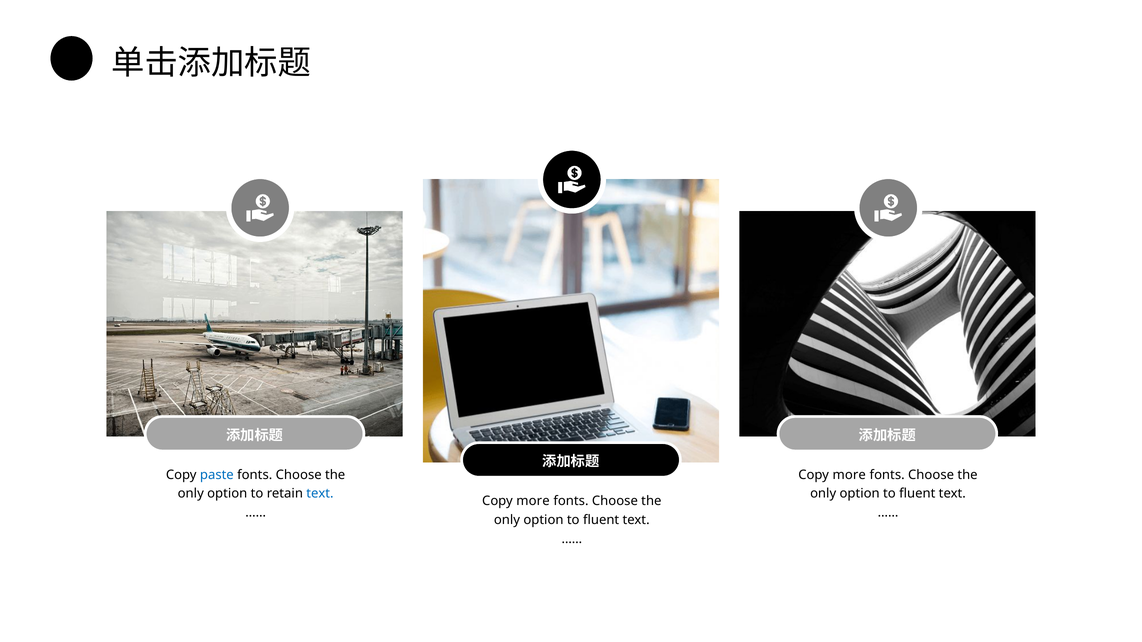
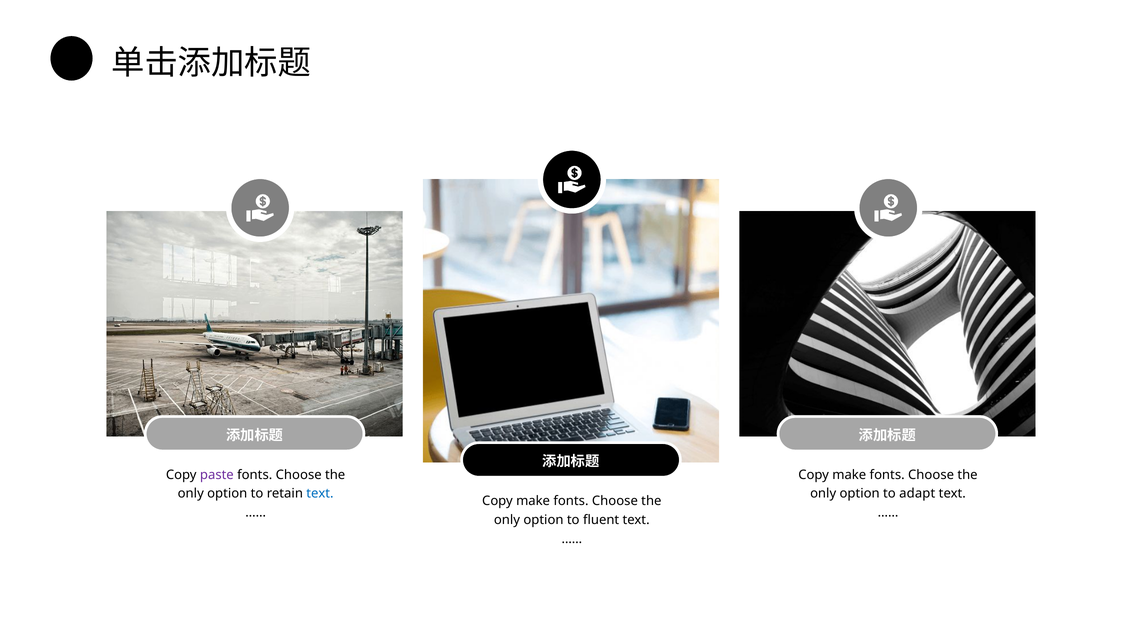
paste colour: blue -> purple
more at (849, 475): more -> make
fluent at (917, 494): fluent -> adapt
more at (533, 501): more -> make
